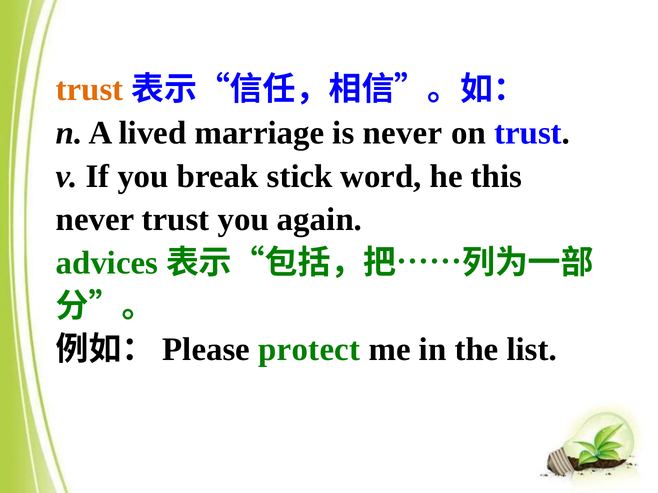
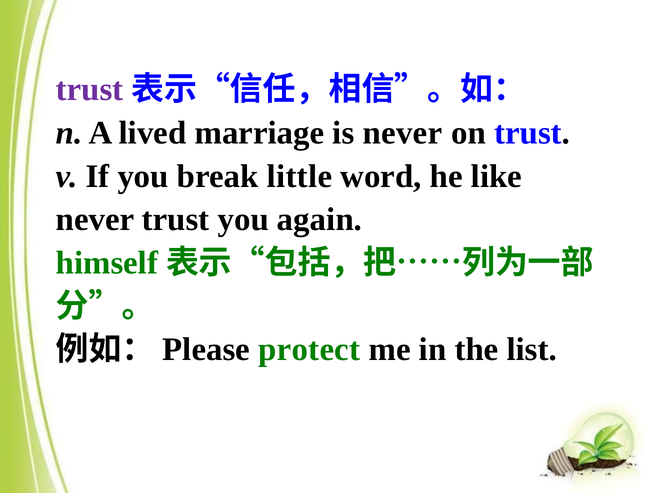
trust at (90, 90) colour: orange -> purple
stick: stick -> little
this: this -> like
advices: advices -> himself
